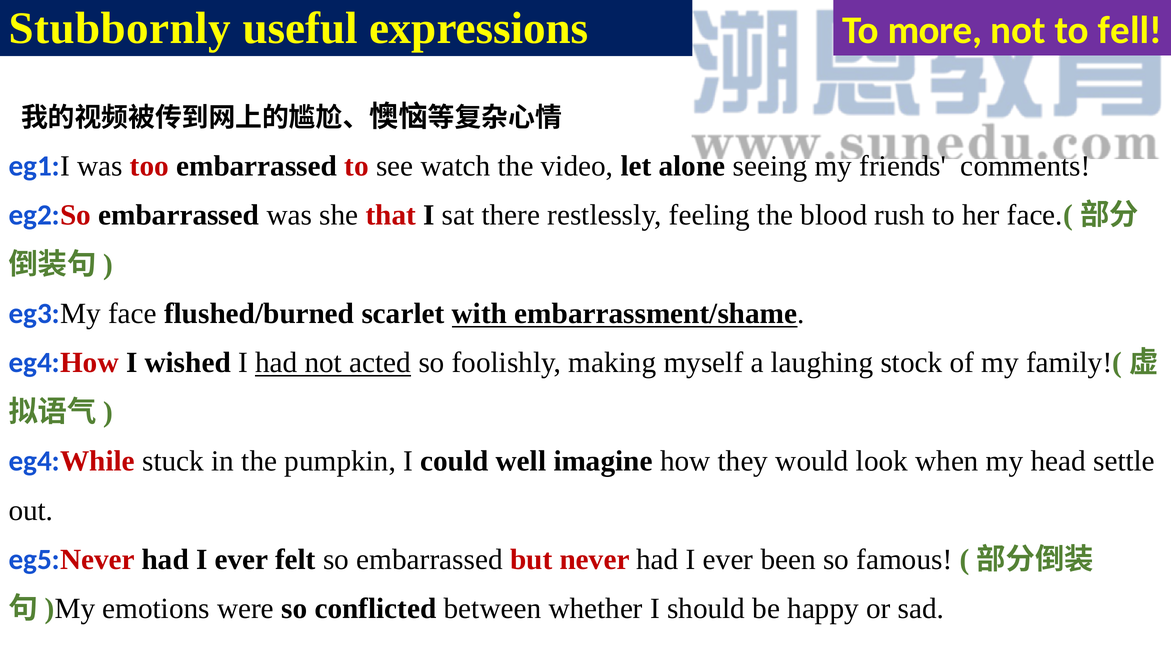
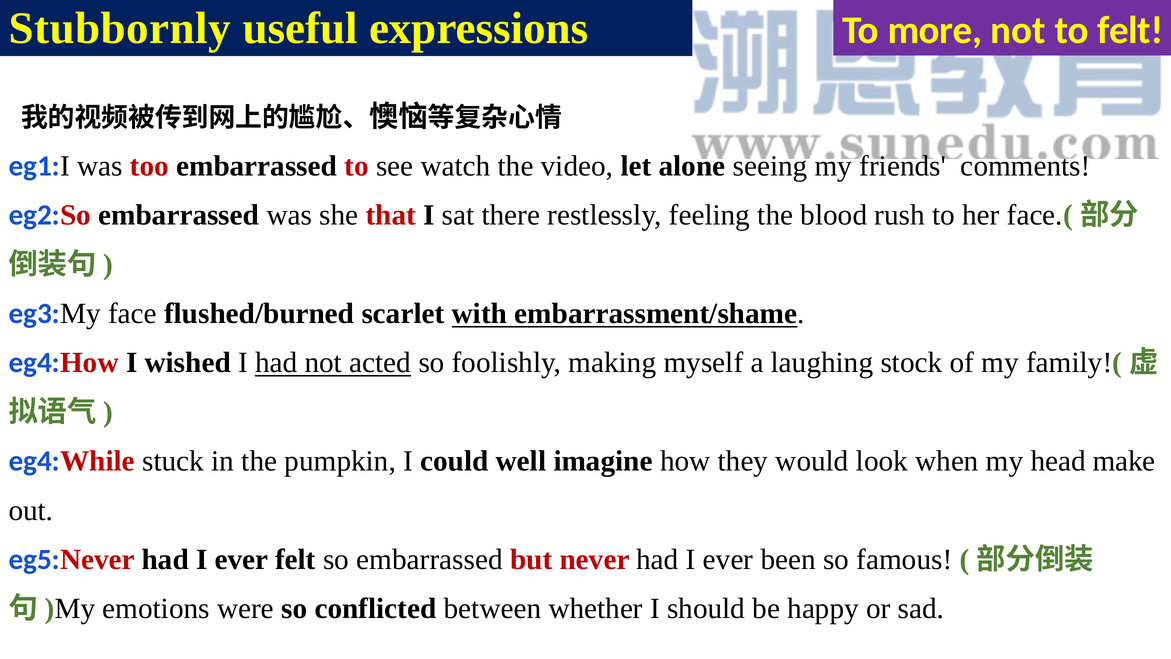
to fell: fell -> felt
settle: settle -> make
